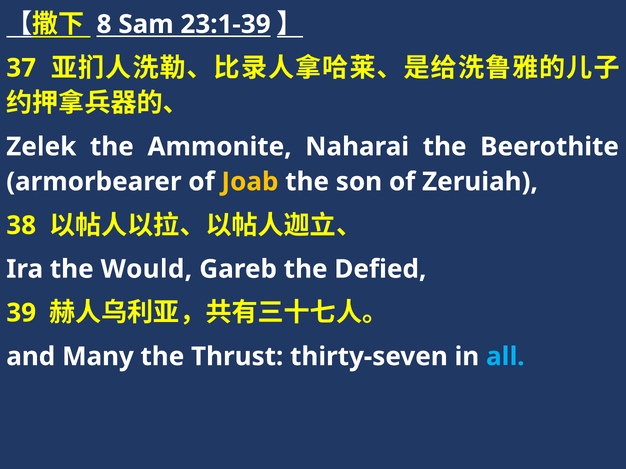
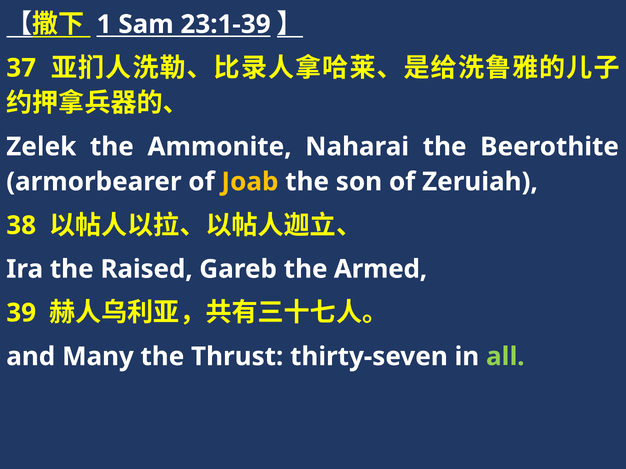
8: 8 -> 1
Would: Would -> Raised
Defied: Defied -> Armed
all colour: light blue -> light green
